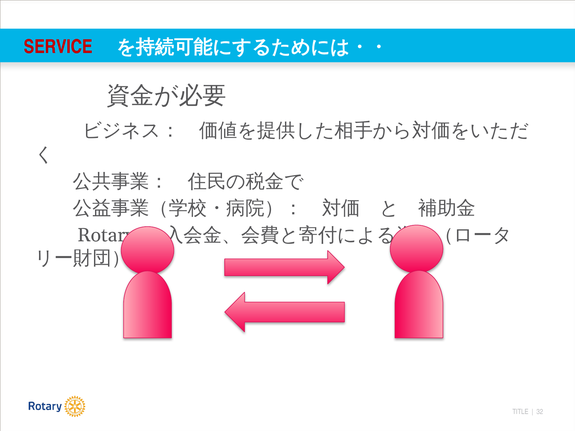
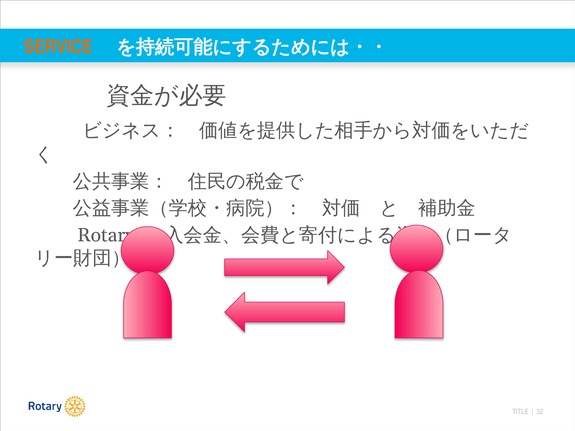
SERVICE colour: red -> orange
